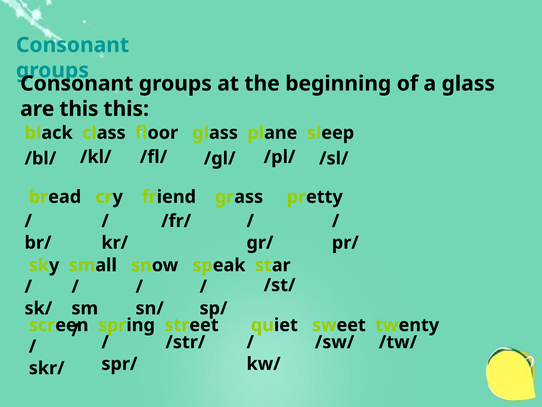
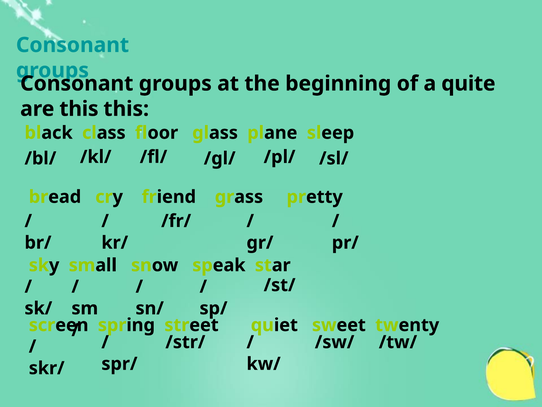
a glass: glass -> quite
